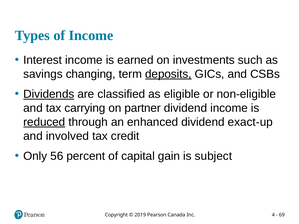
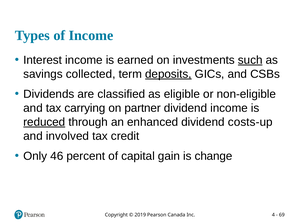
such underline: none -> present
changing: changing -> collected
Dividends underline: present -> none
exact-up: exact-up -> costs-up
56: 56 -> 46
subject: subject -> change
